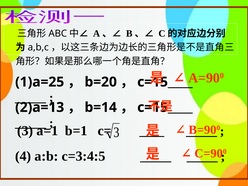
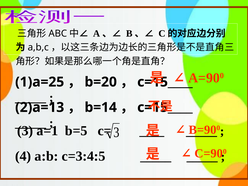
b=1: b=1 -> b=5
